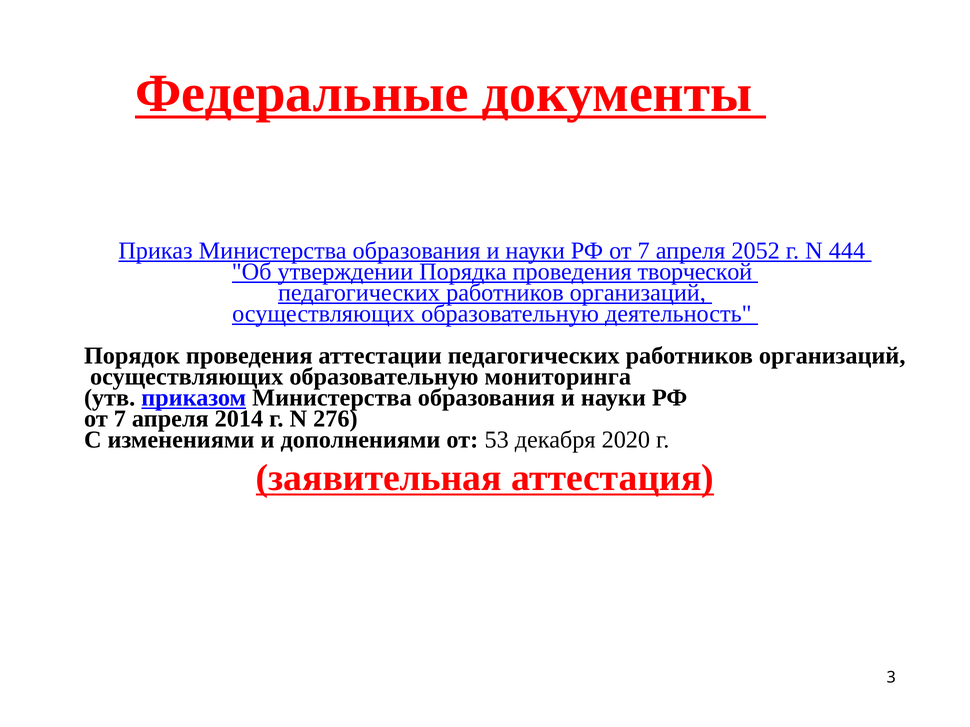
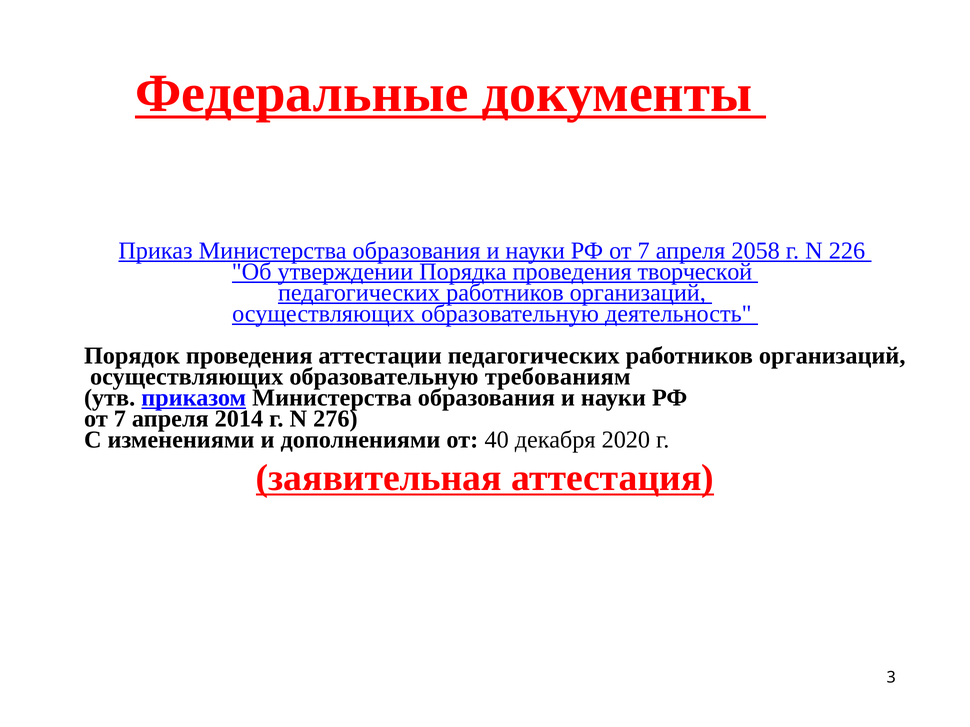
2052: 2052 -> 2058
444: 444 -> 226
мониторинга: мониторинга -> требованиям
53: 53 -> 40
